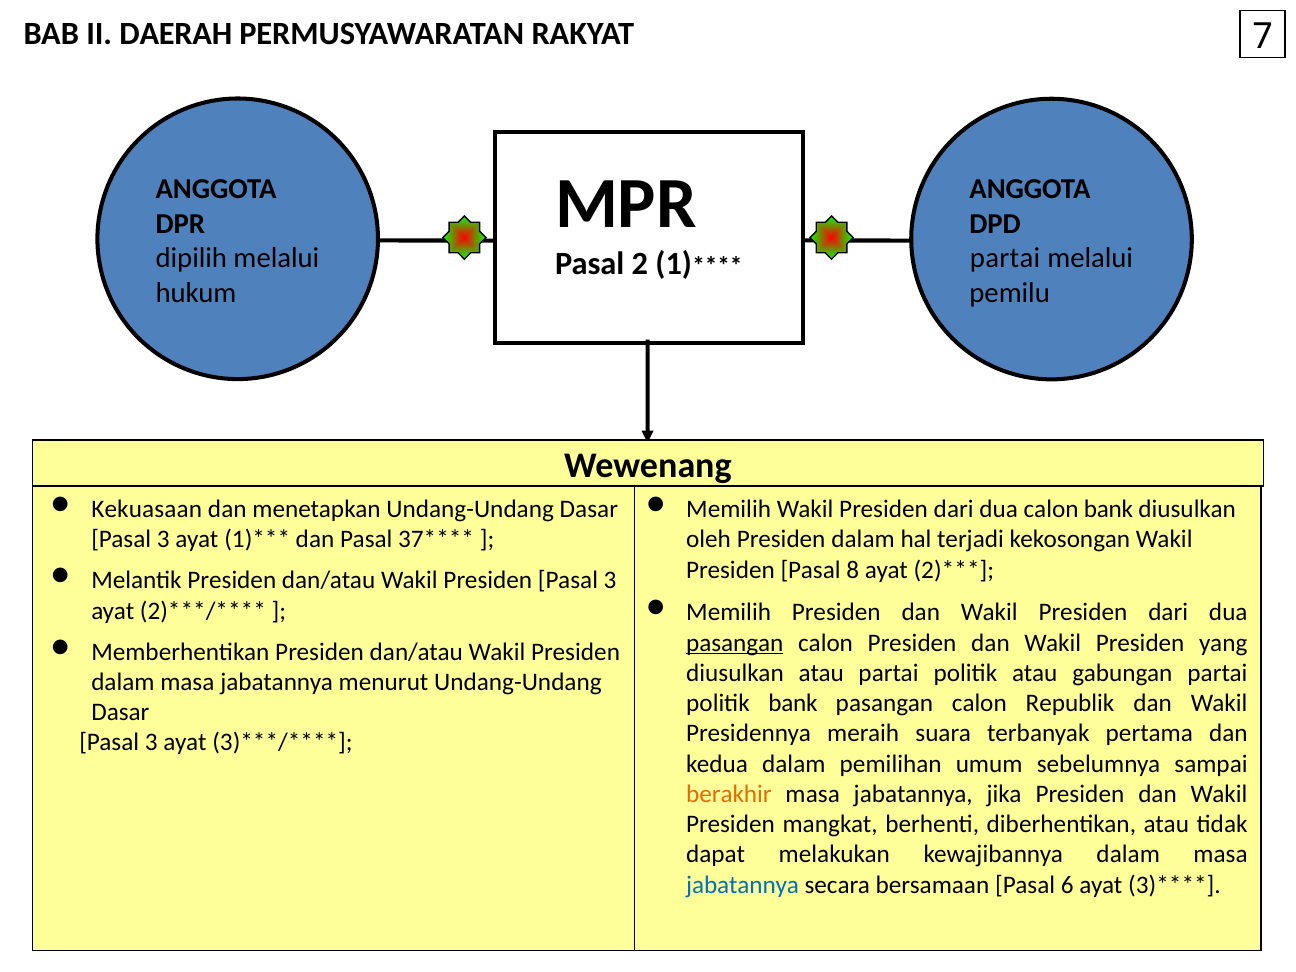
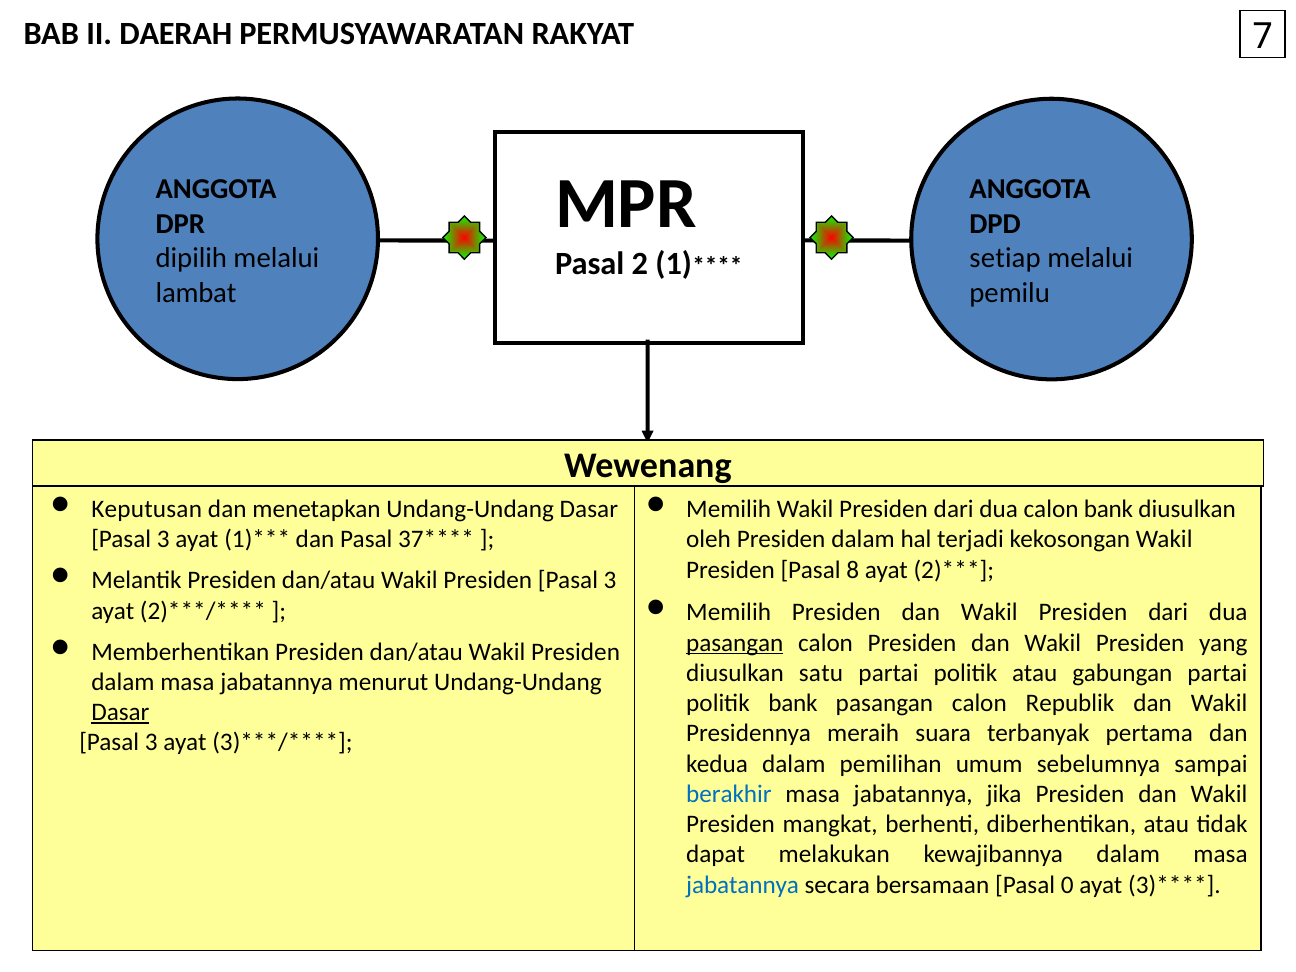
partai at (1005, 258): partai -> setiap
hukum: hukum -> lambat
Kekuasaan: Kekuasaan -> Keputusan
diusulkan atau: atau -> satu
Dasar at (120, 712) underline: none -> present
berakhir colour: orange -> blue
6: 6 -> 0
